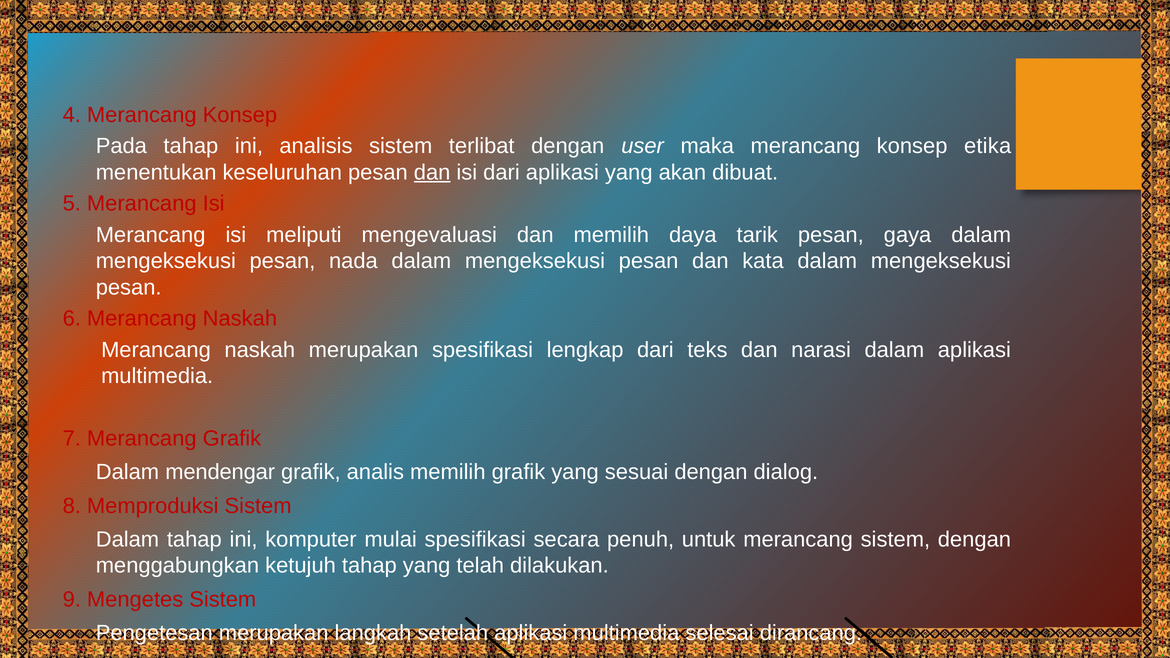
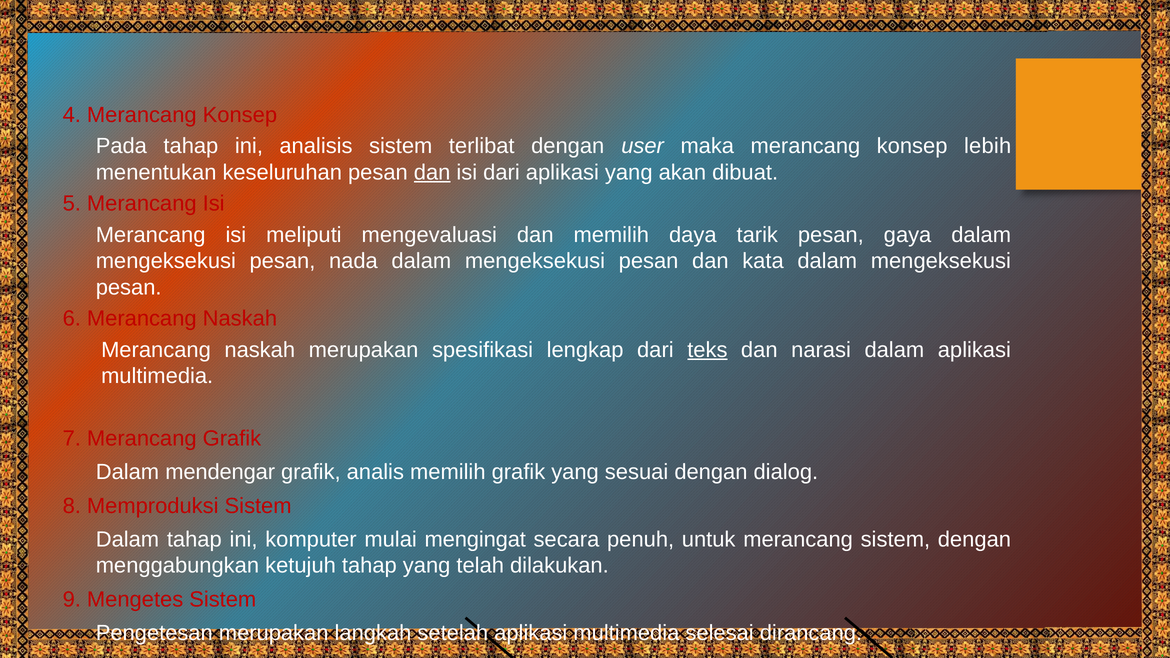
etika: etika -> lebih
teks underline: none -> present
mulai spesifikasi: spesifikasi -> mengingat
